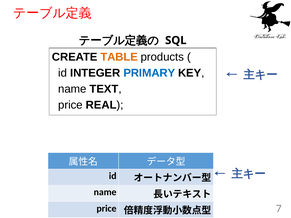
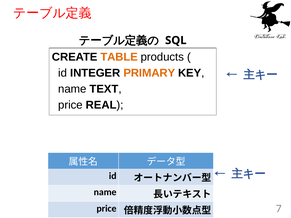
PRIMARY colour: blue -> orange
